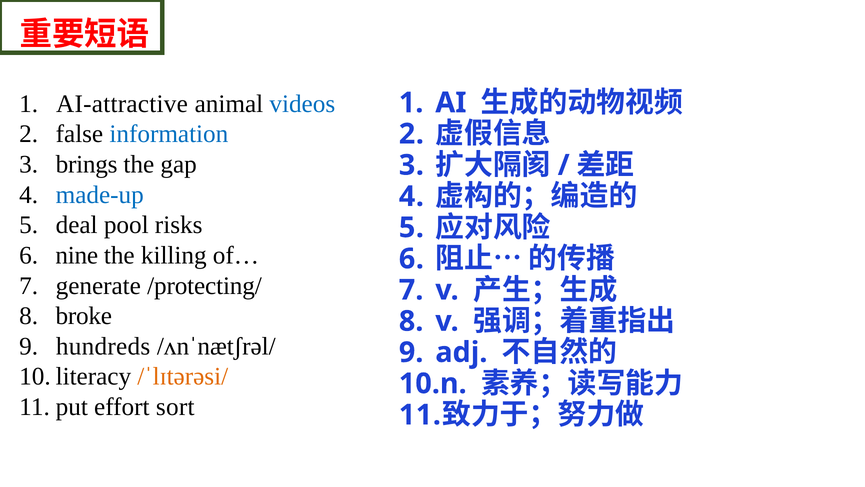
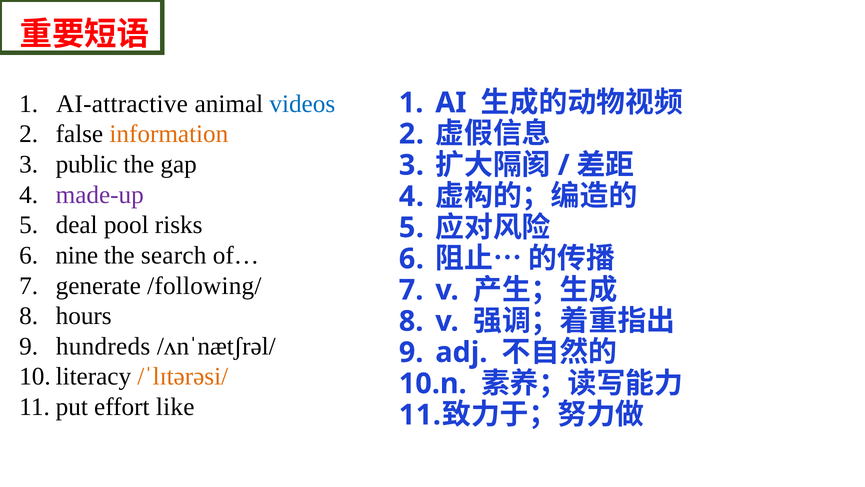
information colour: blue -> orange
brings: brings -> public
made-up colour: blue -> purple
killing: killing -> search
/protecting/: /protecting/ -> /following/
broke: broke -> hours
sort: sort -> like
